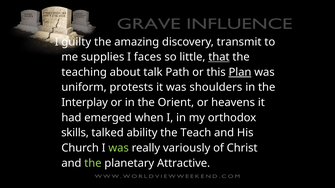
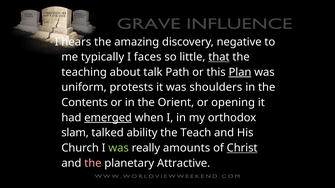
guilty: guilty -> hears
transmit: transmit -> negative
supplies: supplies -> typically
Interplay: Interplay -> Contents
heavens: heavens -> opening
emerged underline: none -> present
skills: skills -> slam
variously: variously -> amounts
Christ underline: none -> present
the at (93, 164) colour: light green -> pink
